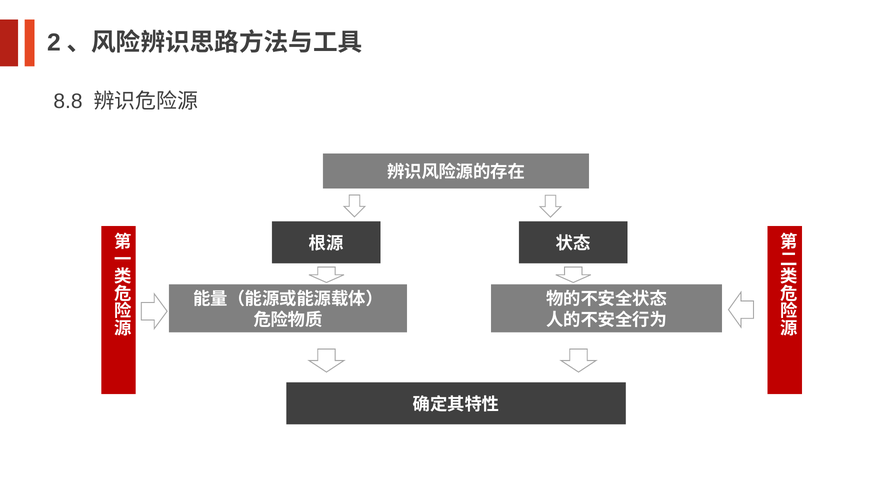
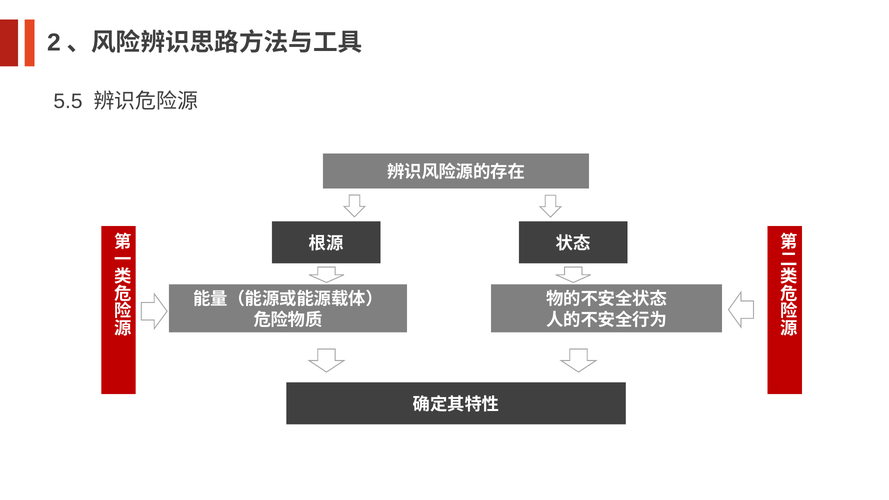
8.8: 8.8 -> 5.5
